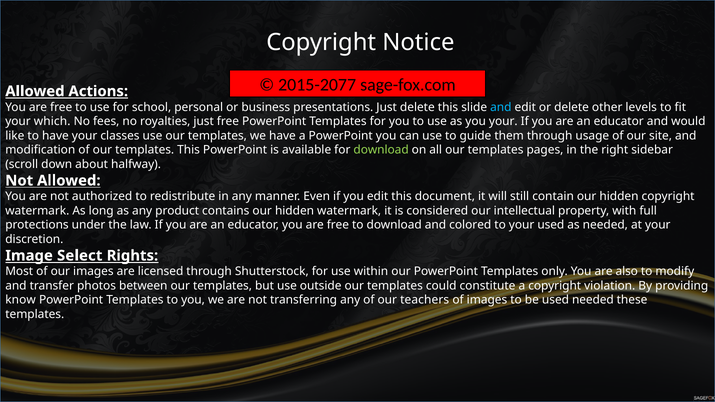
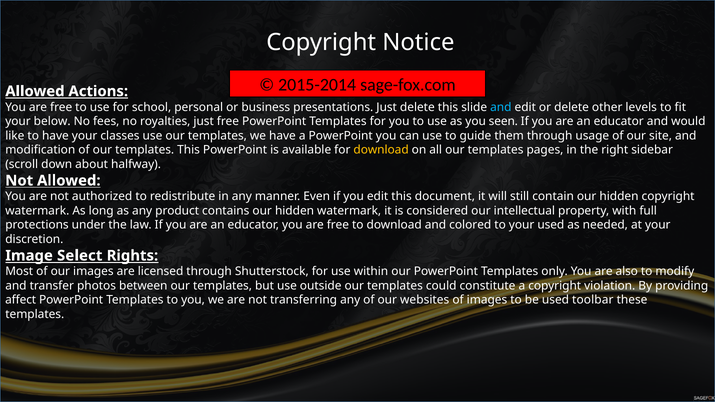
2015-2077: 2015-2077 -> 2015-2014
which: which -> below
you your: your -> seen
download at (381, 150) colour: light green -> yellow
know: know -> affect
teachers: teachers -> websites
used needed: needed -> toolbar
